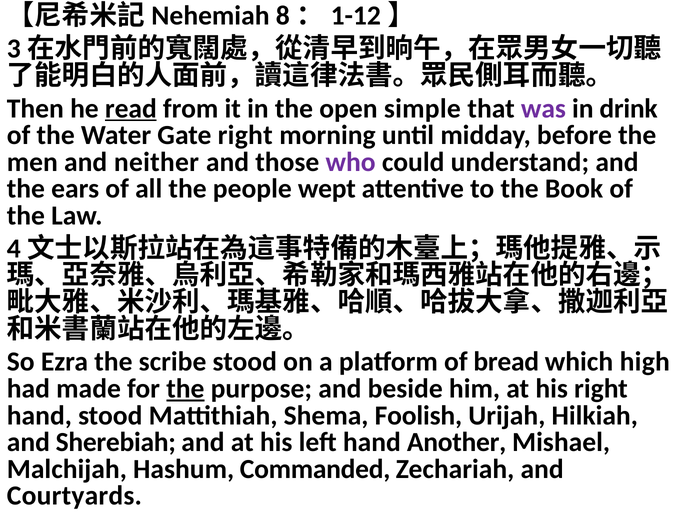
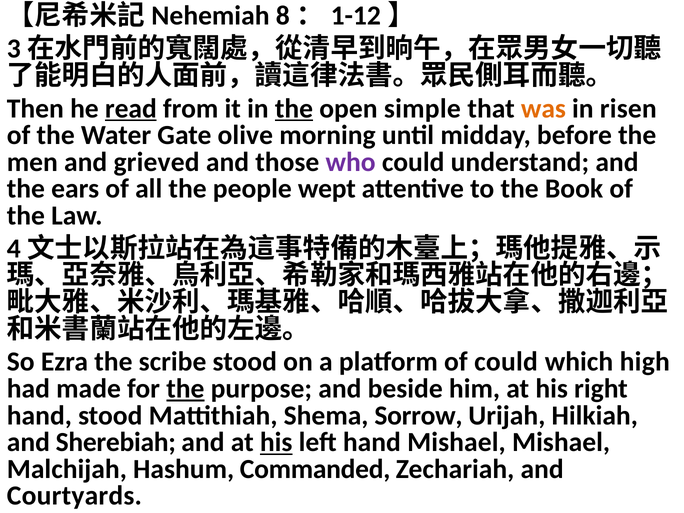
the at (294, 108) underline: none -> present
was colour: purple -> orange
drink: drink -> risen
Gate right: right -> olive
neither: neither -> grieved
of bread: bread -> could
Foolish: Foolish -> Sorrow
his at (276, 442) underline: none -> present
hand Another: Another -> Mishael
